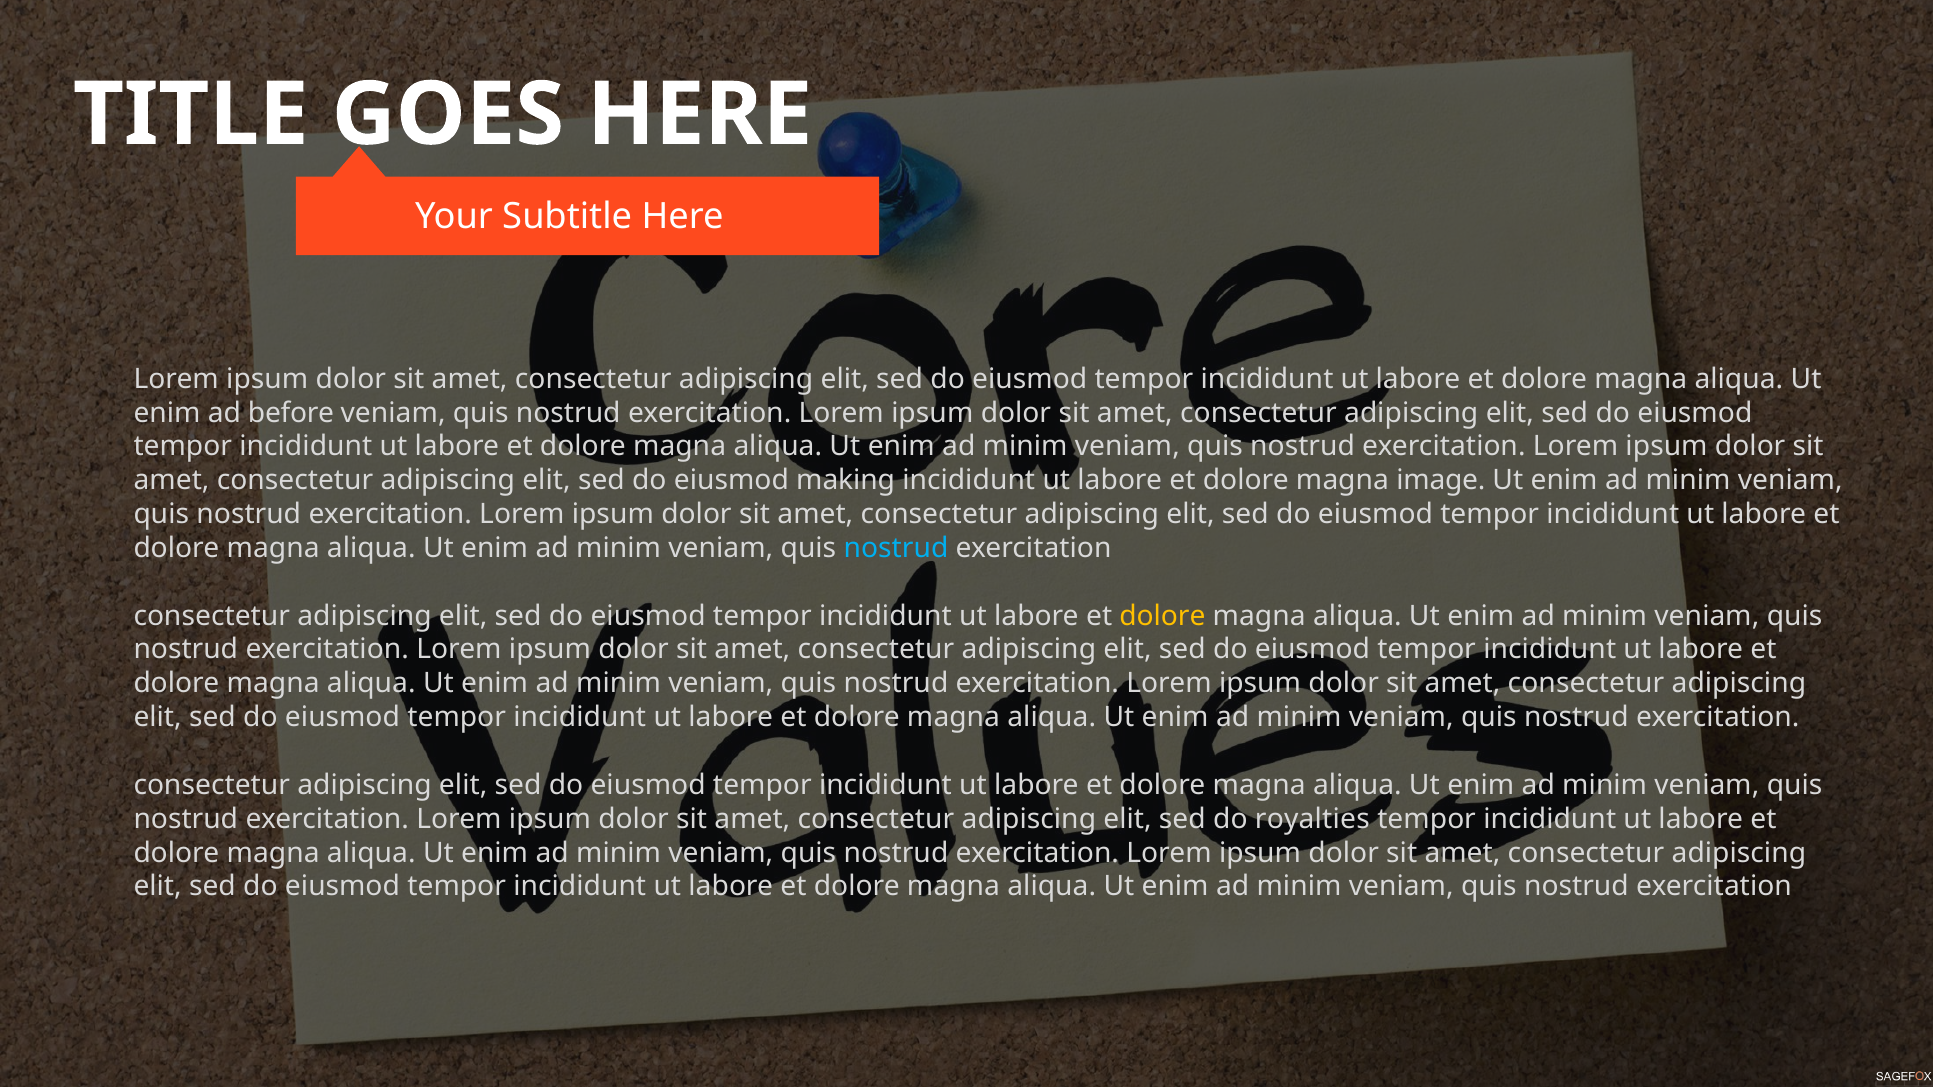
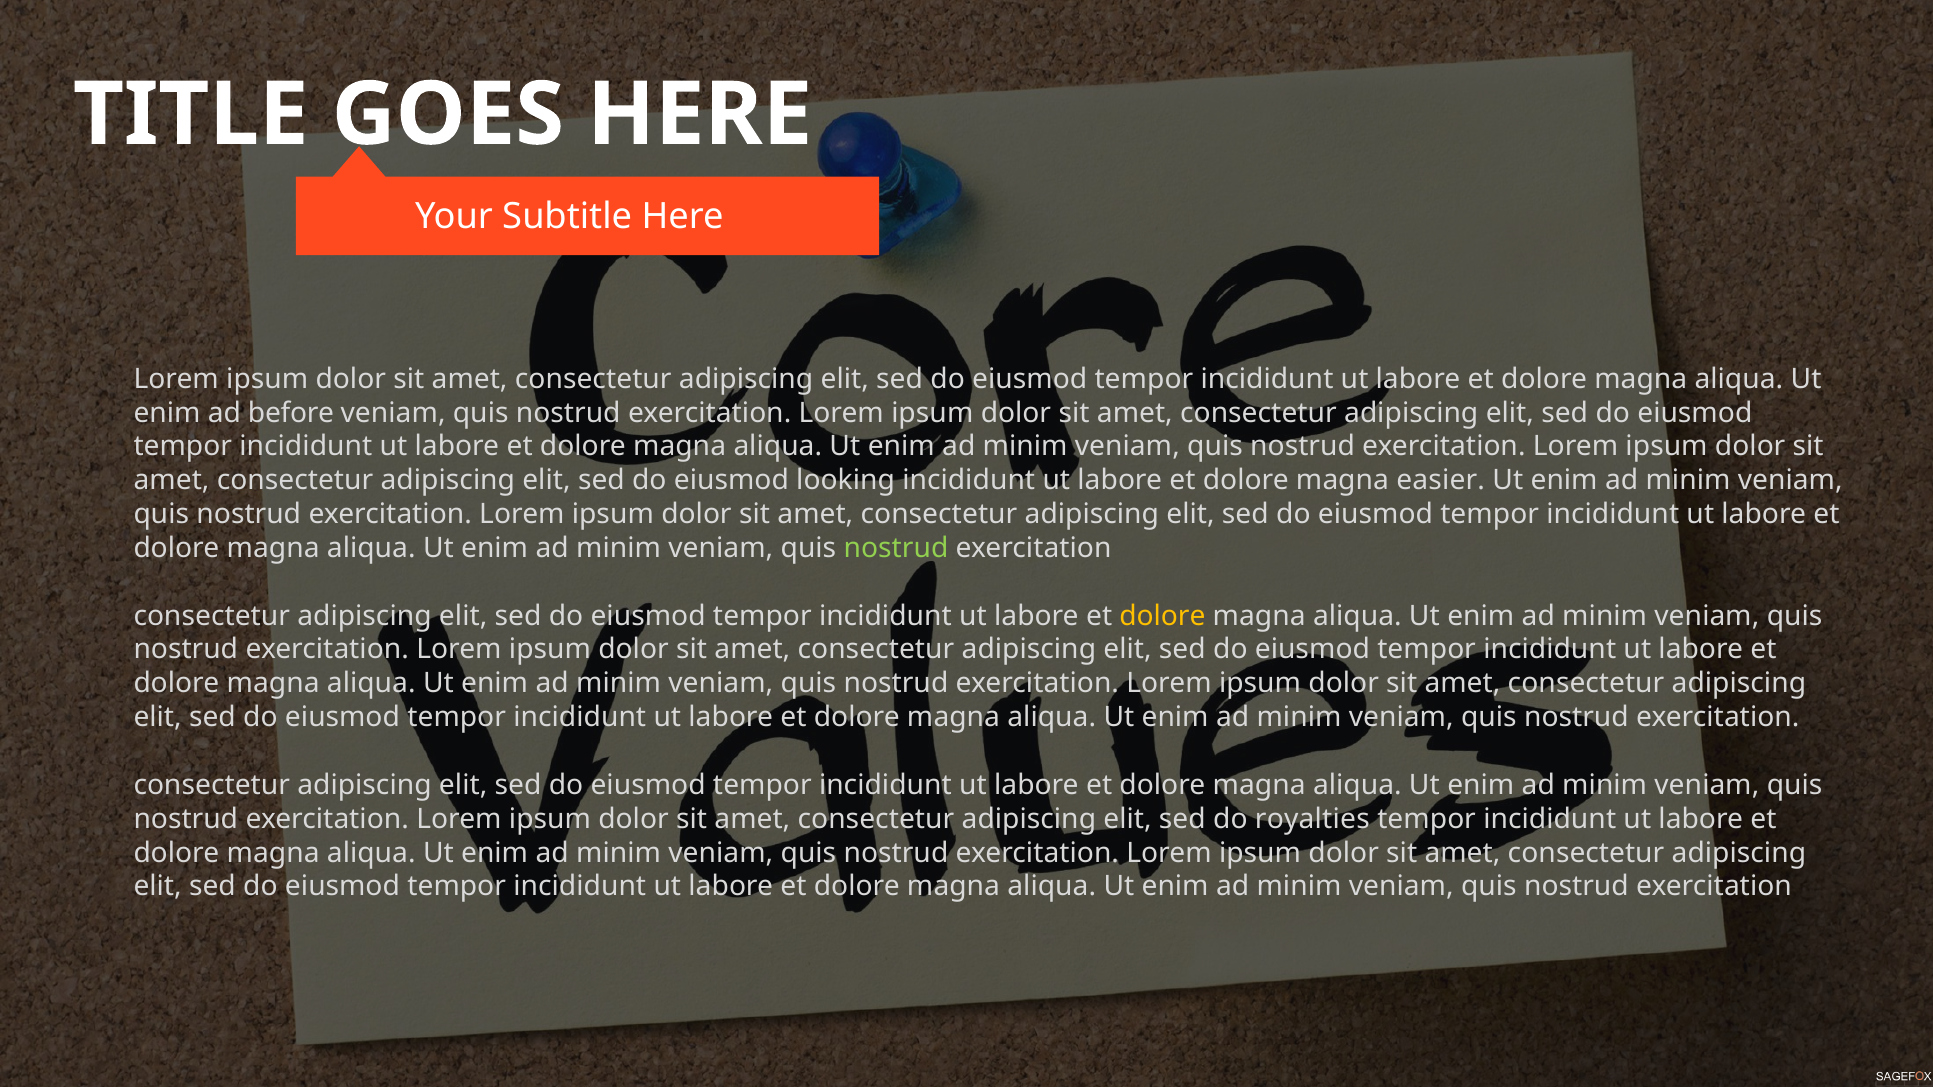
making: making -> looking
image: image -> easier
nostrud at (896, 548) colour: light blue -> light green
